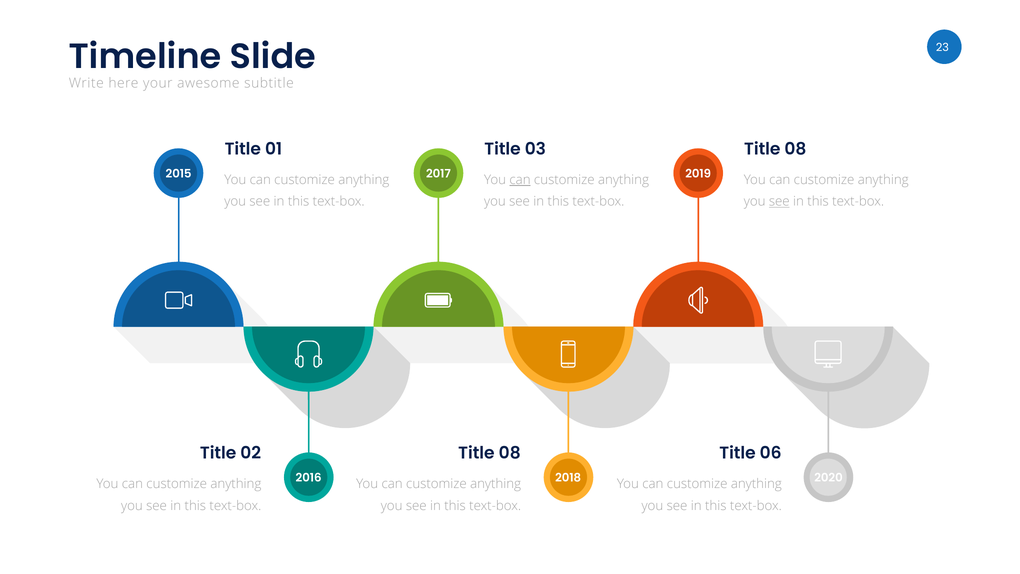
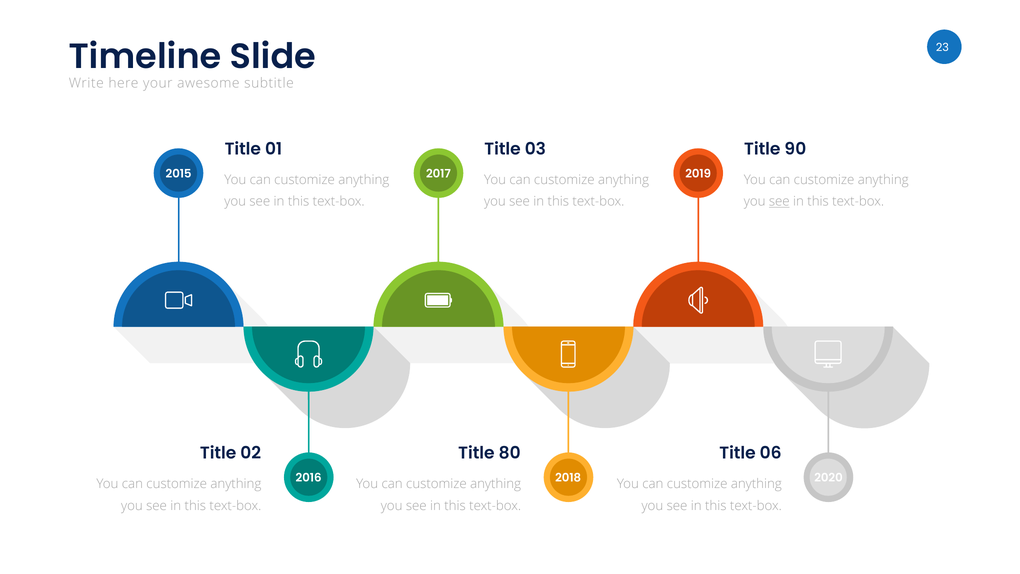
08 at (795, 149): 08 -> 90
can at (520, 180) underline: present -> none
08 at (510, 453): 08 -> 80
